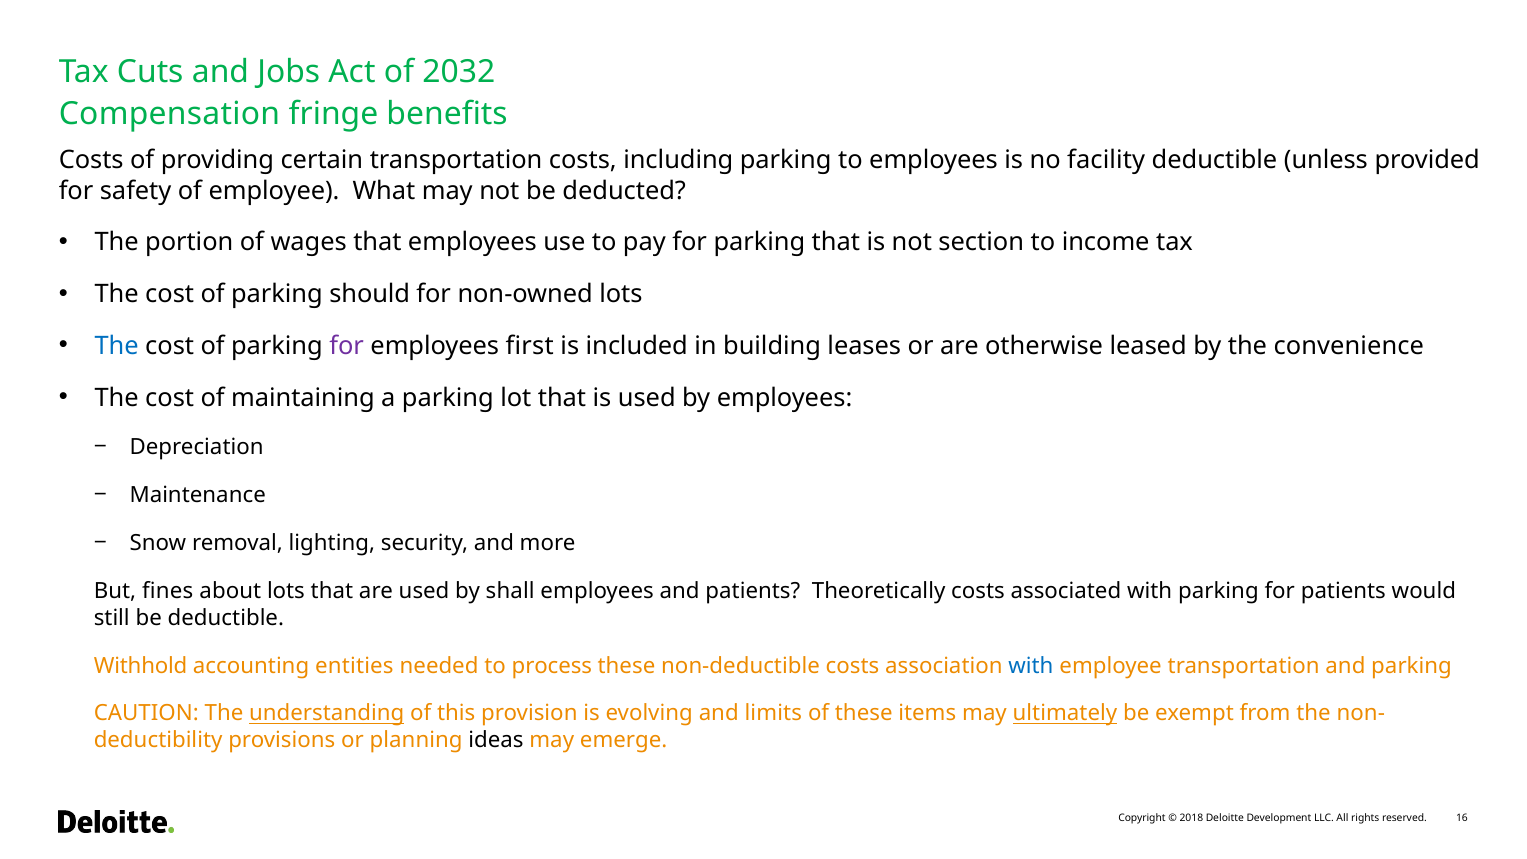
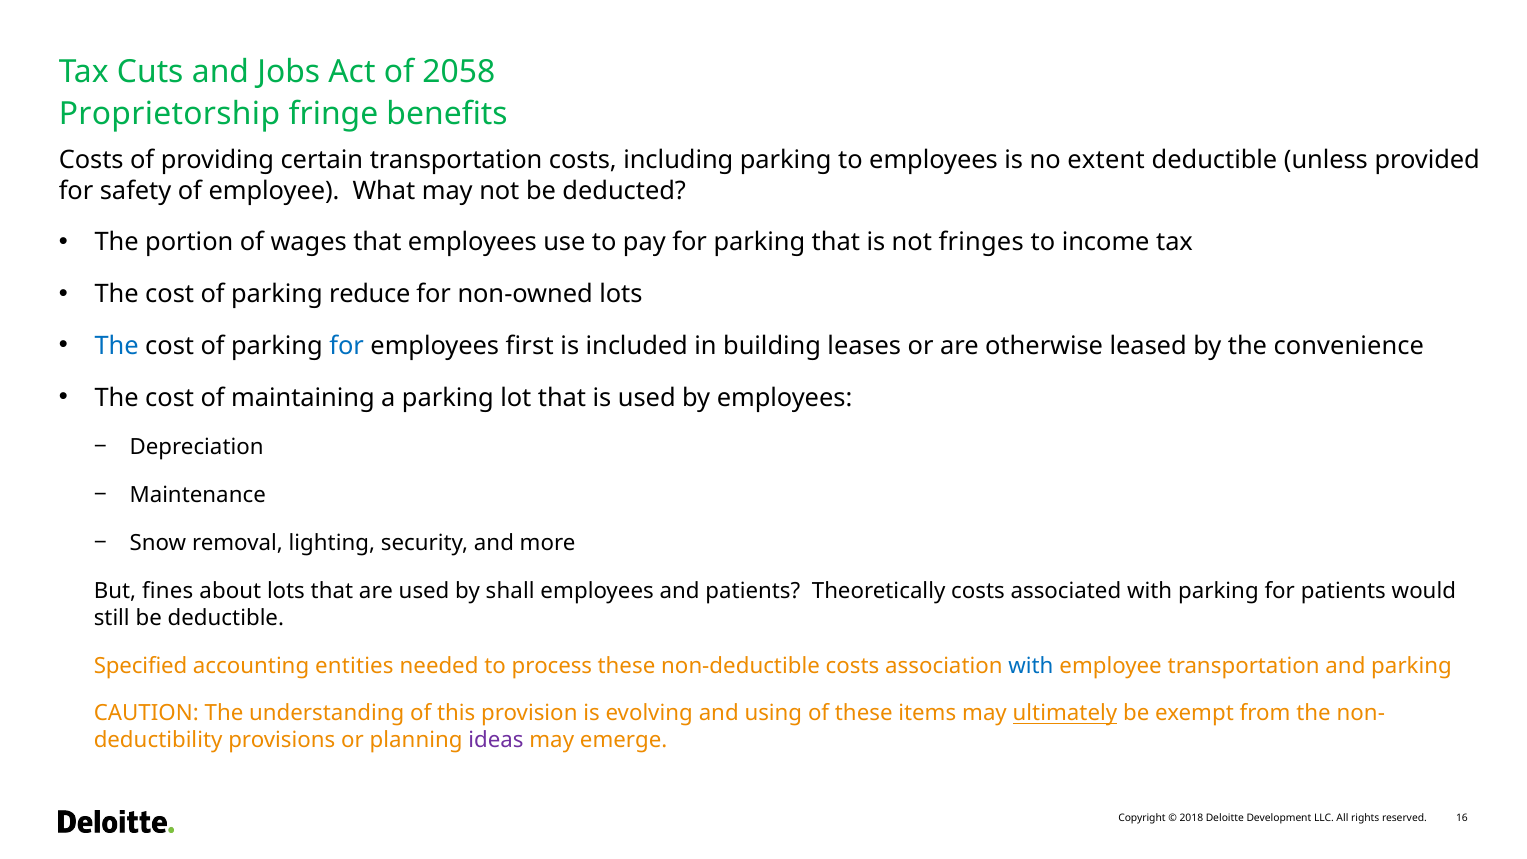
2032: 2032 -> 2058
Compensation: Compensation -> Proprietorship
facility: facility -> extent
section: section -> fringes
should: should -> reduce
for at (347, 346) colour: purple -> blue
Withhold: Withhold -> Specified
understanding underline: present -> none
limits: limits -> using
ideas colour: black -> purple
